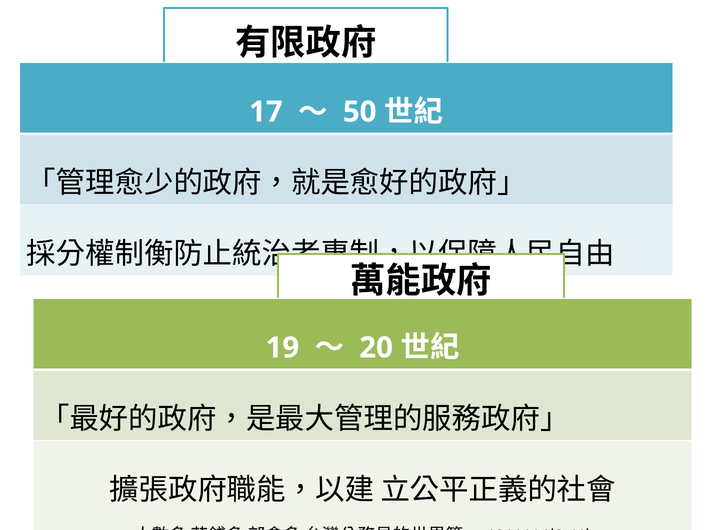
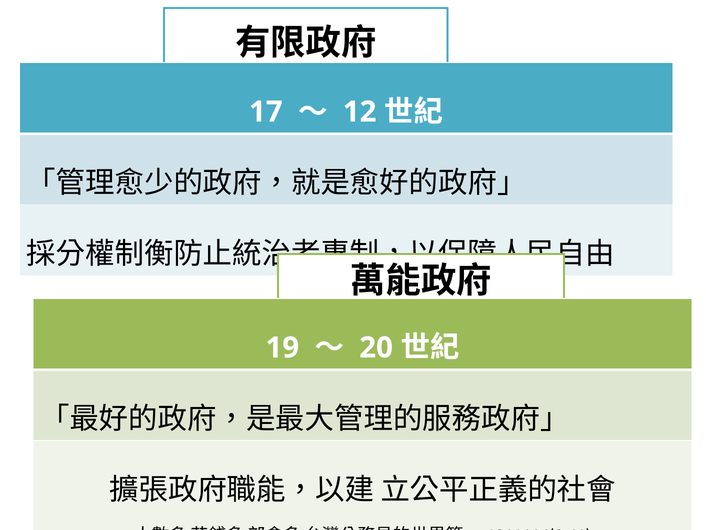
50: 50 -> 12
